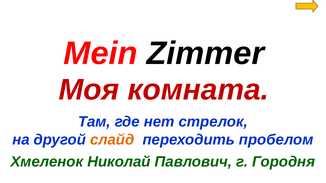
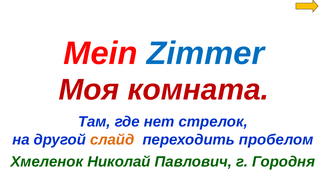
Zimmer colour: black -> blue
